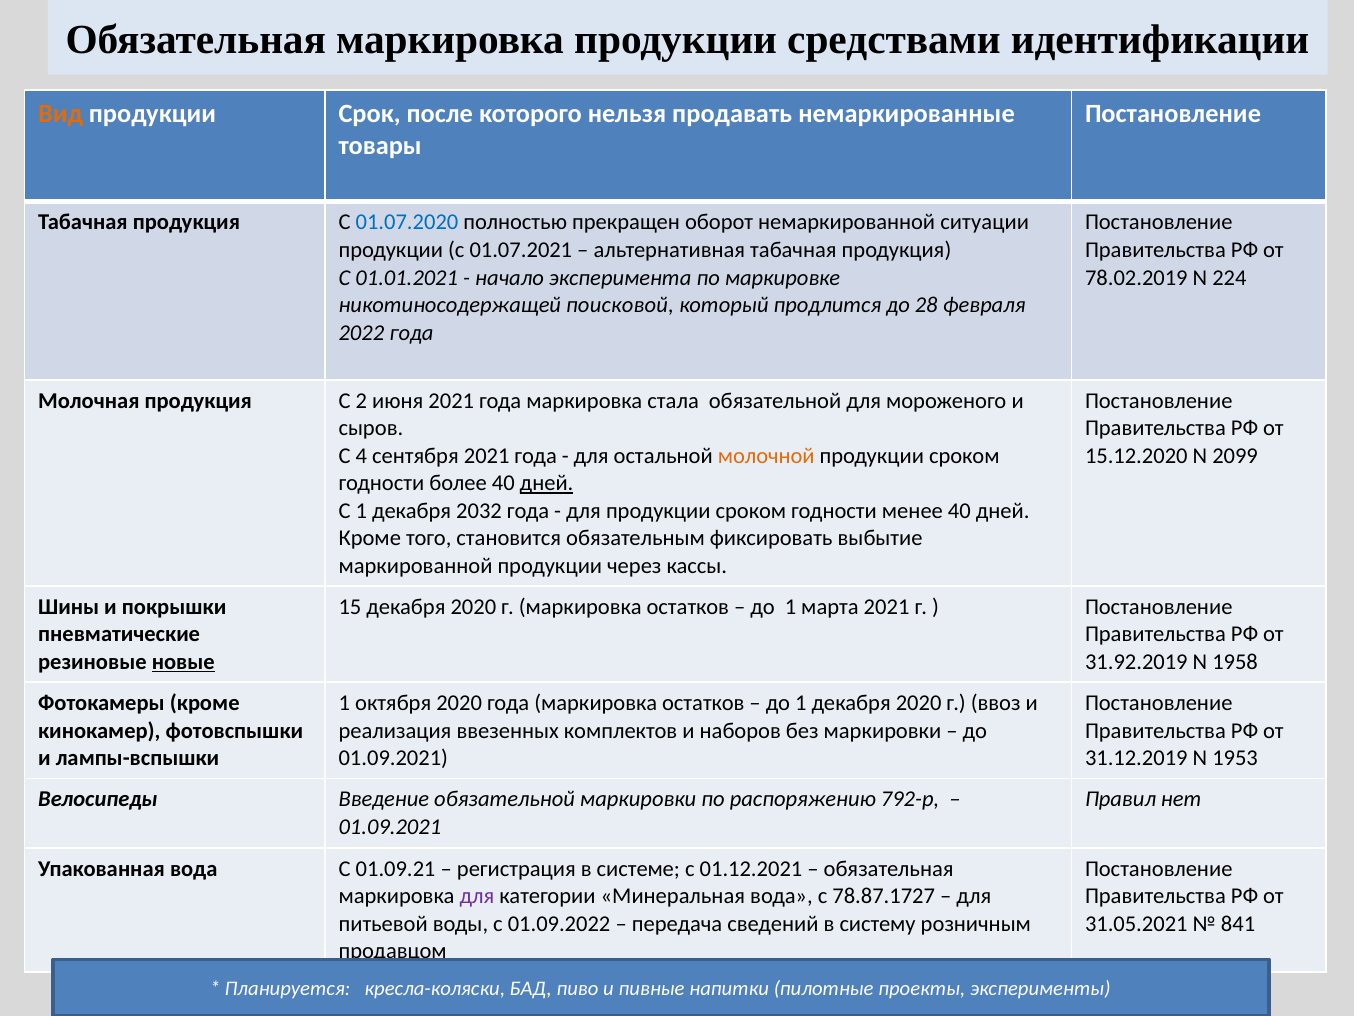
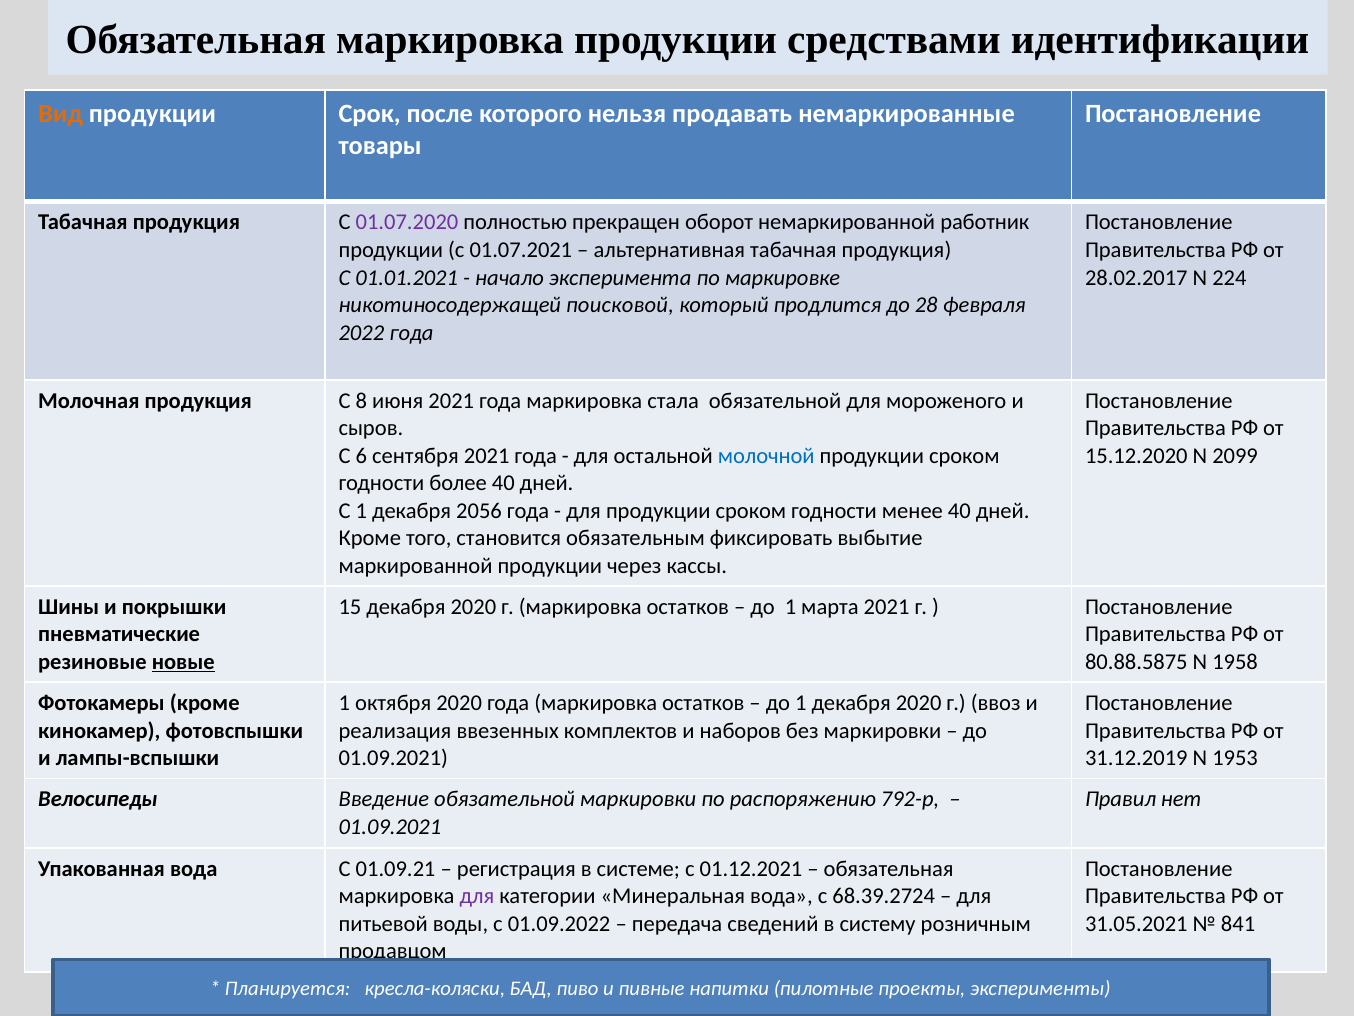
01.07.2020 colour: blue -> purple
ситуации: ситуации -> работник
78.02.2019: 78.02.2019 -> 28.02.2017
2: 2 -> 8
4: 4 -> 6
молочной colour: orange -> blue
дней at (547, 483) underline: present -> none
2032: 2032 -> 2056
31.92.2019: 31.92.2019 -> 80.88.5875
78.87.1727: 78.87.1727 -> 68.39.2724
